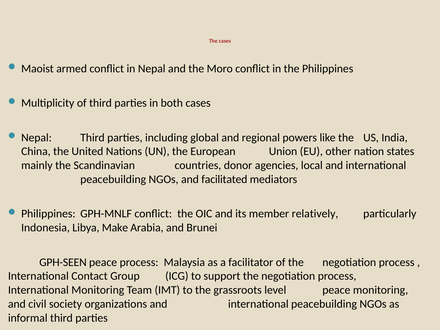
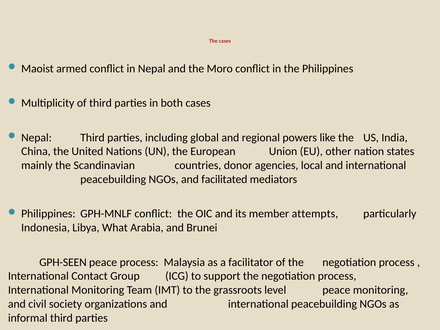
relatively: relatively -> attempts
Make: Make -> What
